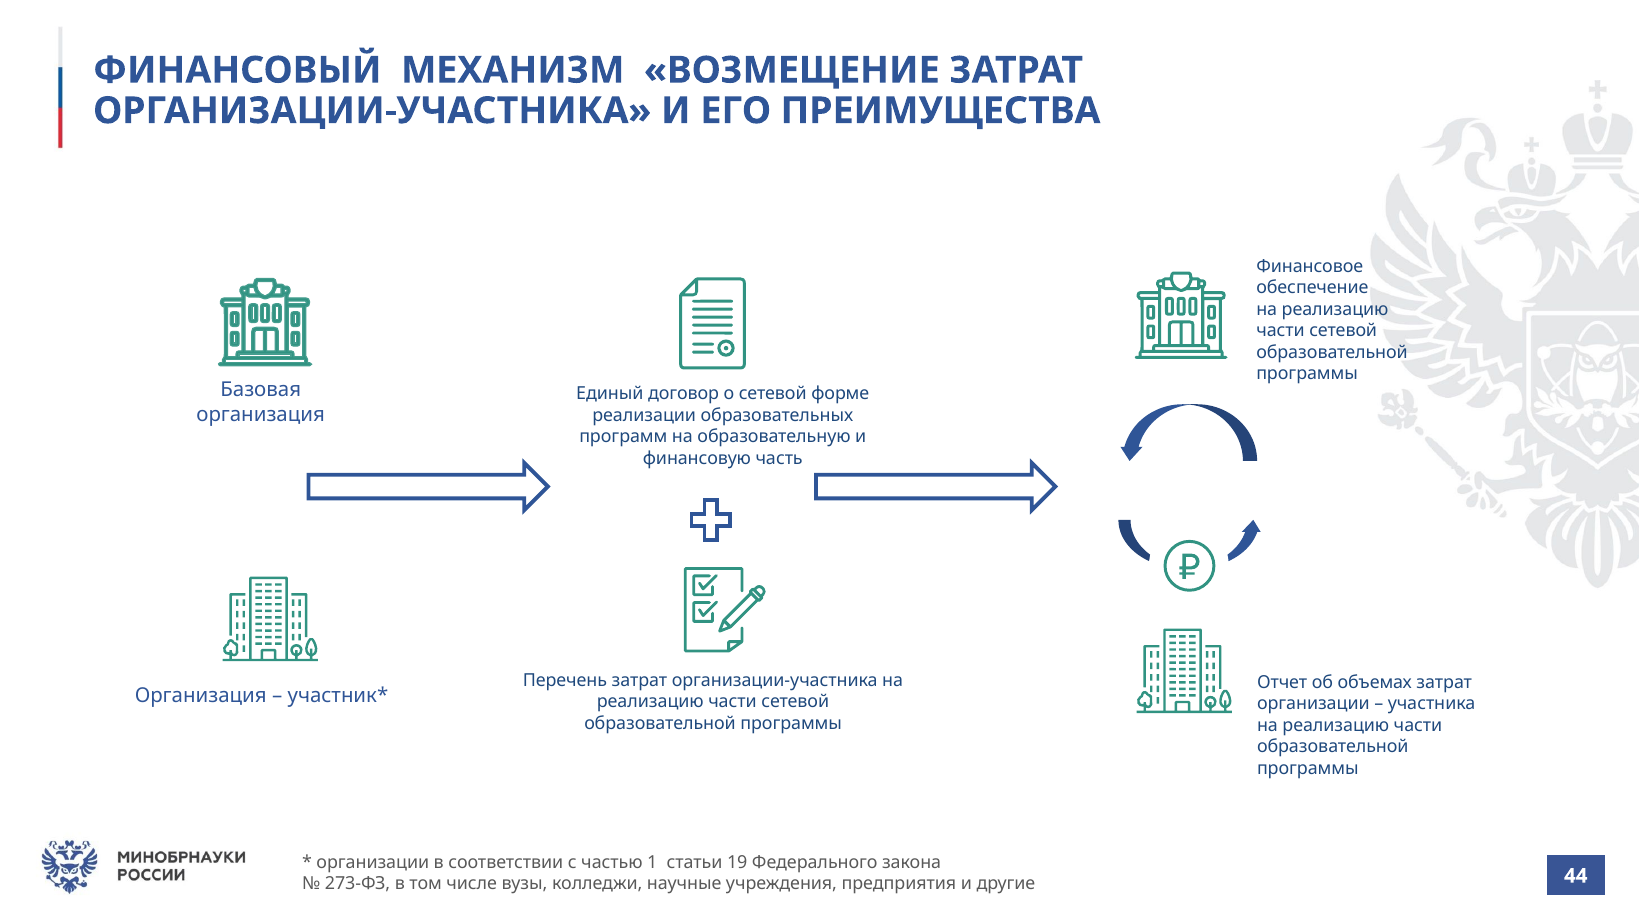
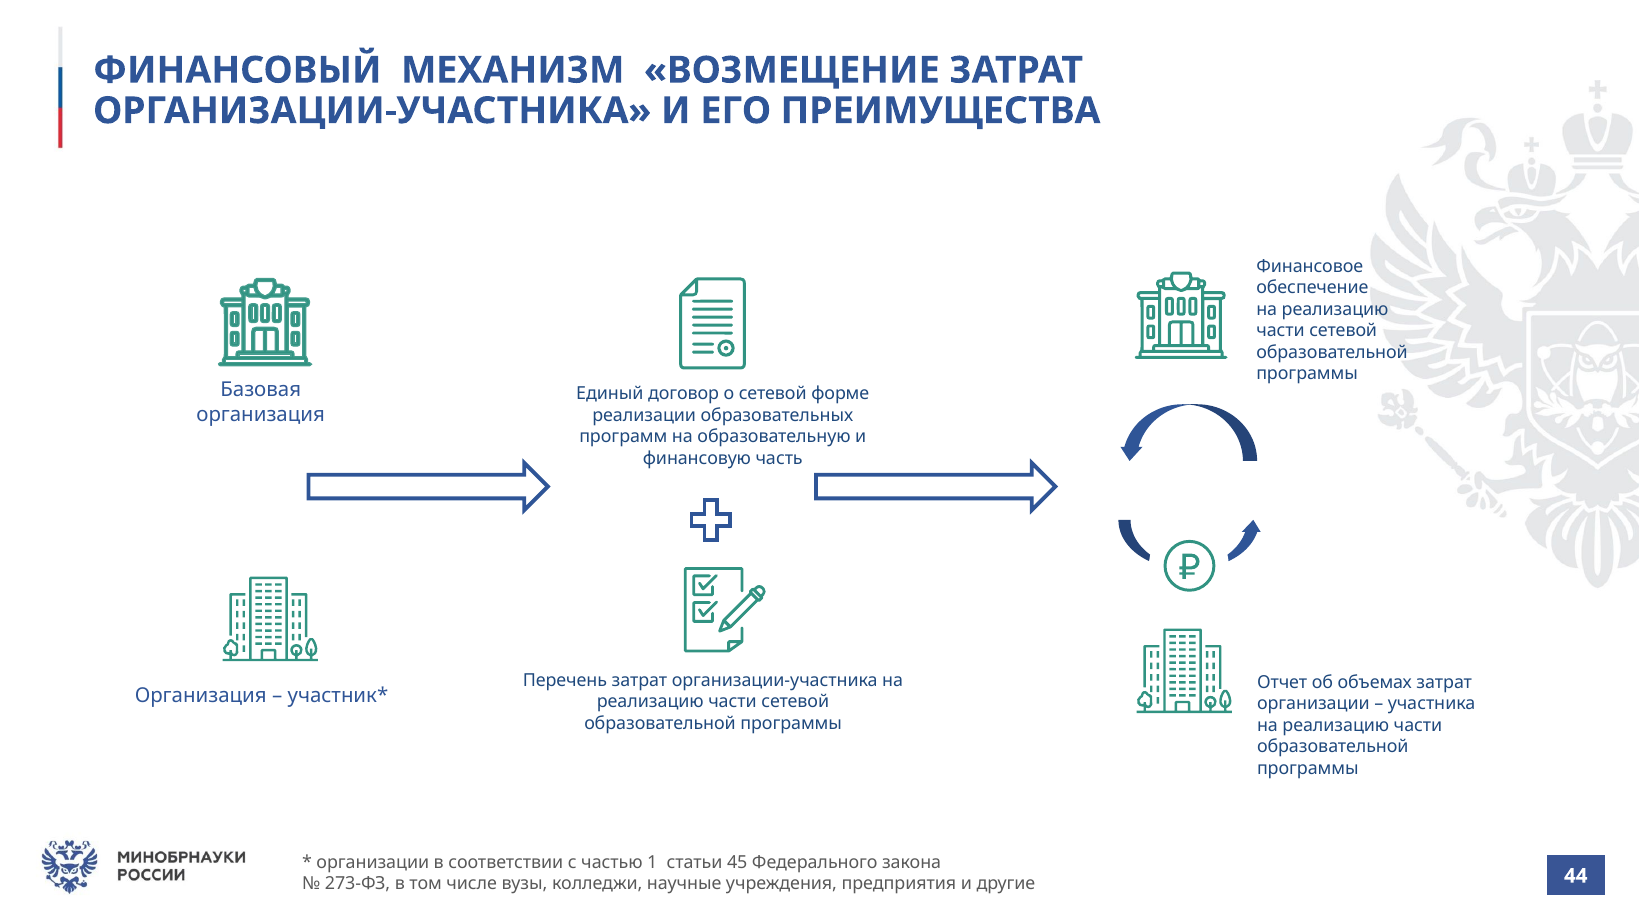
19: 19 -> 45
